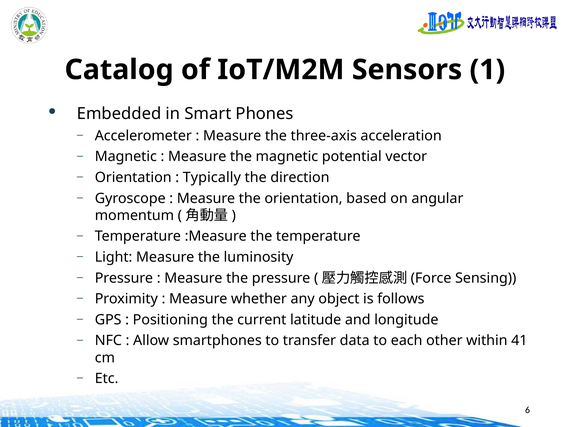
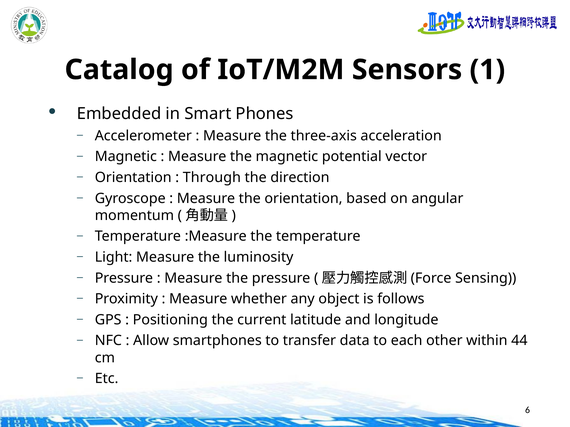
Typically: Typically -> Through
41: 41 -> 44
